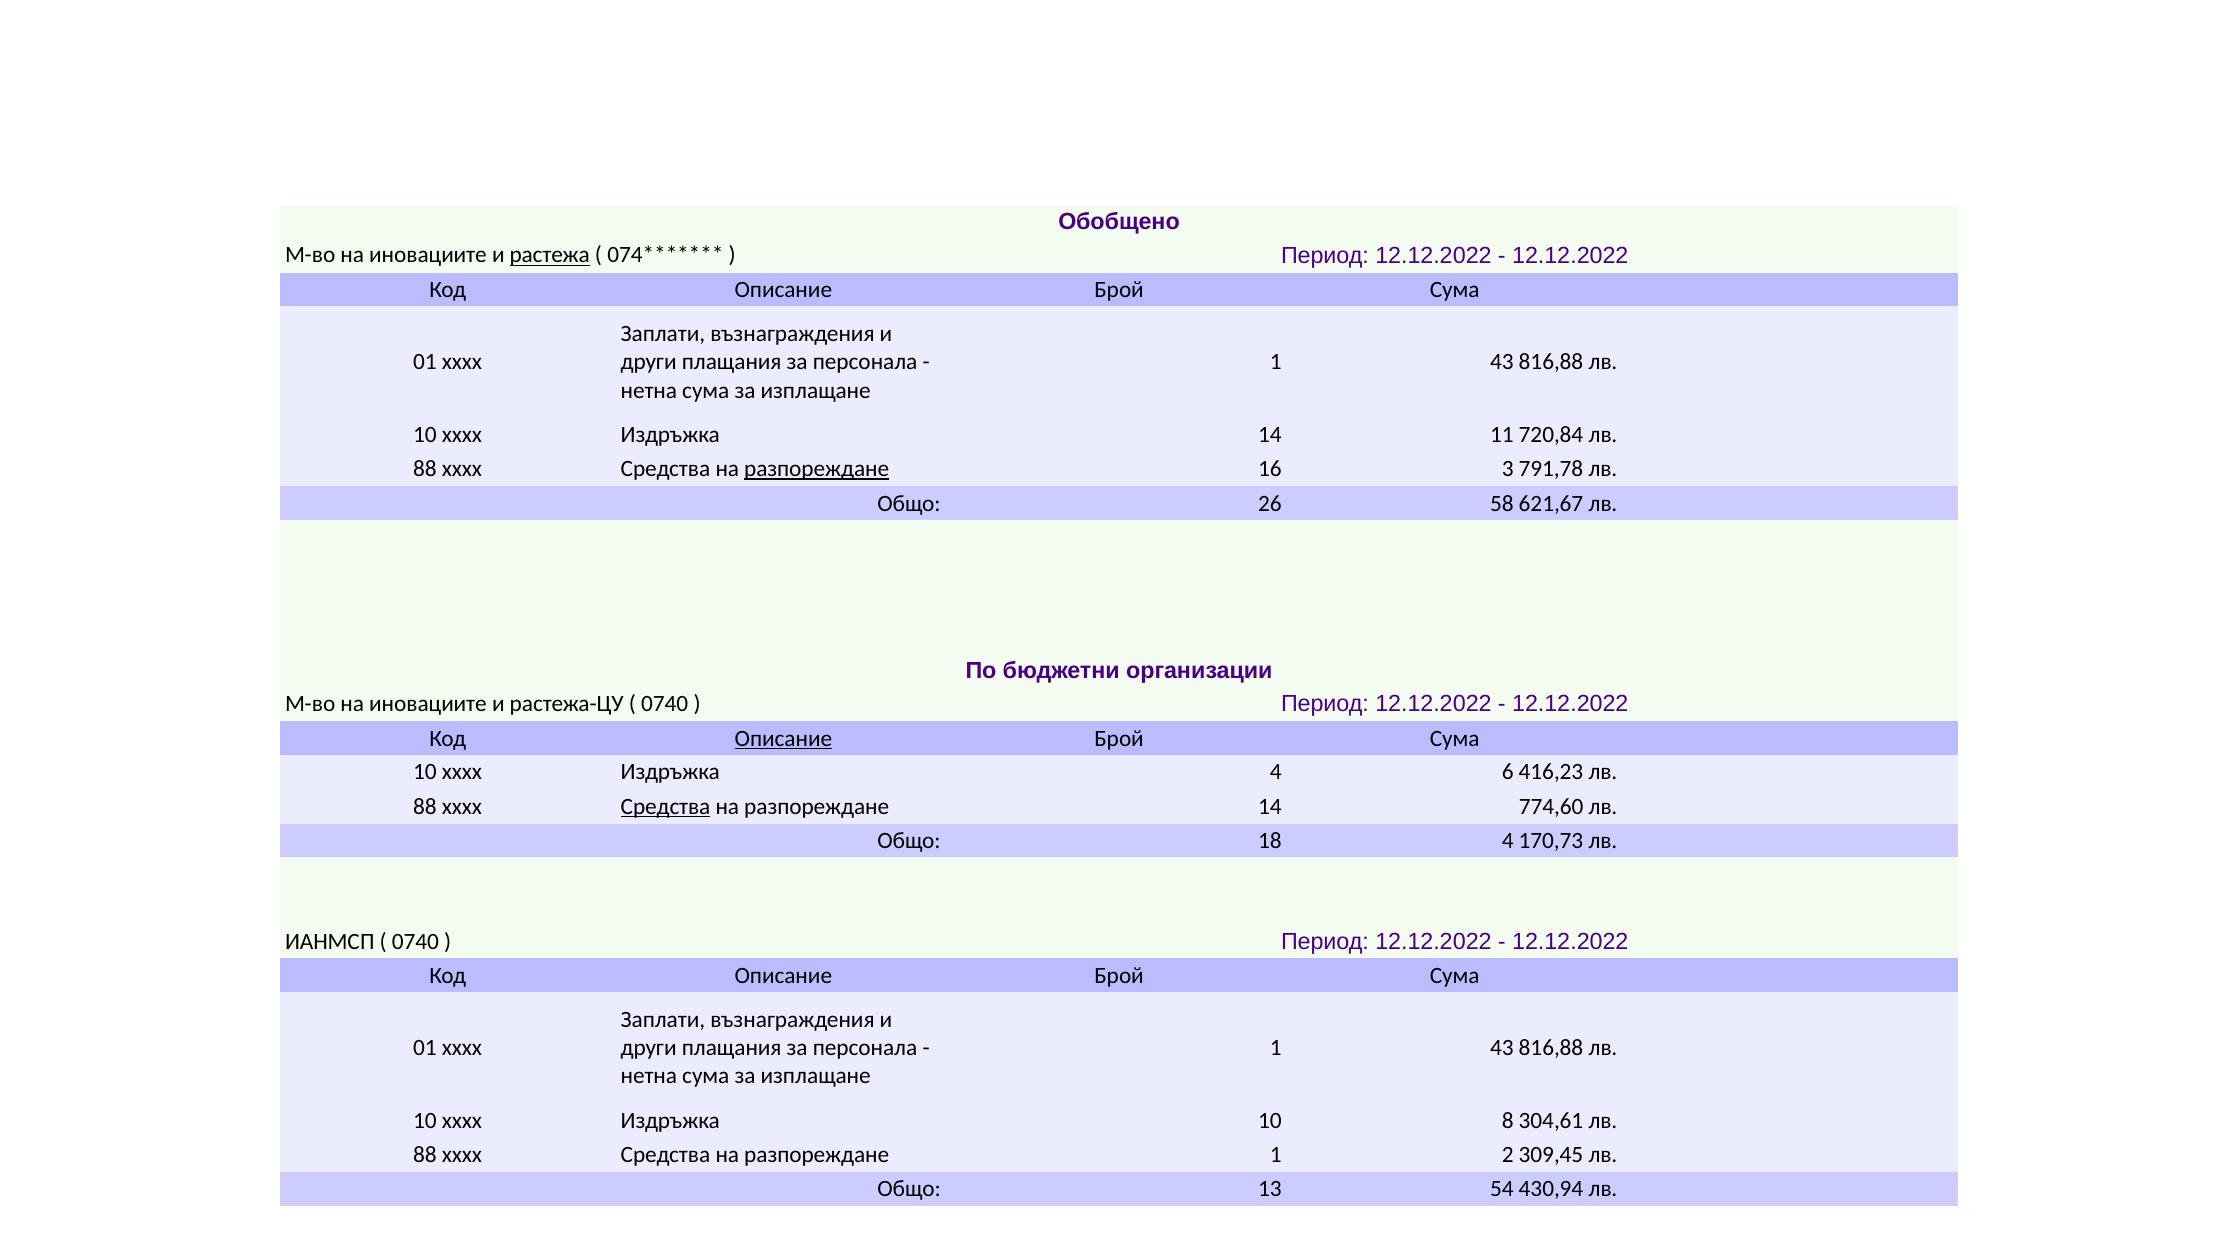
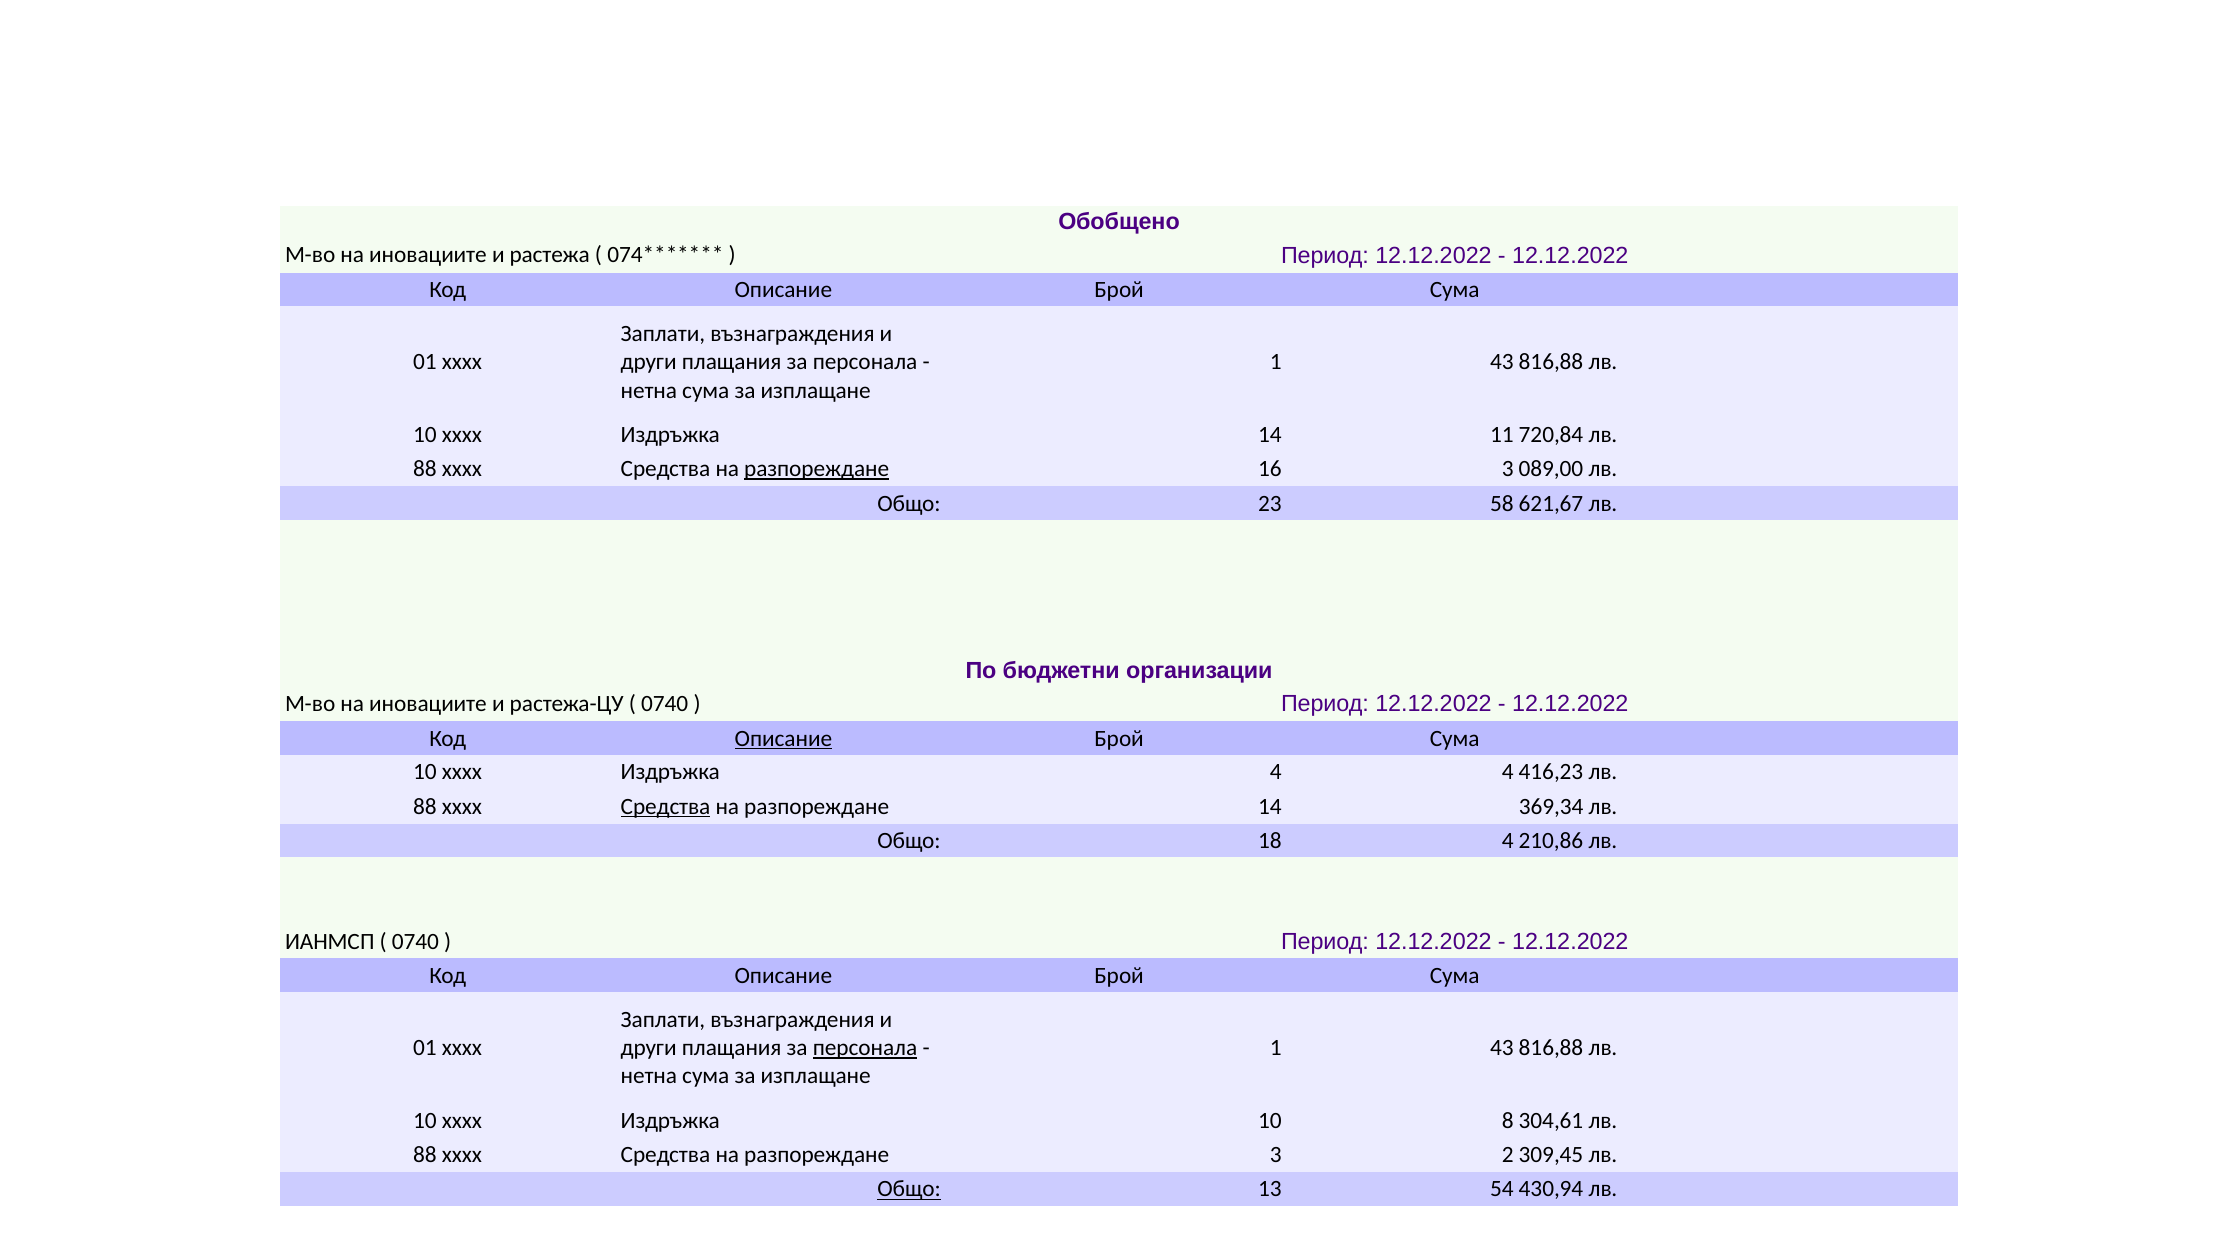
растежа underline: present -> none
791,78: 791,78 -> 089,00
26: 26 -> 23
4 6: 6 -> 4
774,60: 774,60 -> 369,34
170,73: 170,73 -> 210,86
персонала at (865, 1048) underline: none -> present
разпореждане 1: 1 -> 3
Общо at (909, 1189) underline: none -> present
